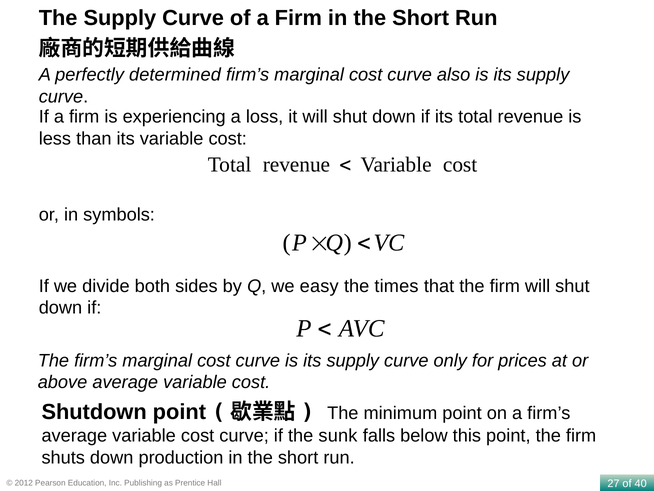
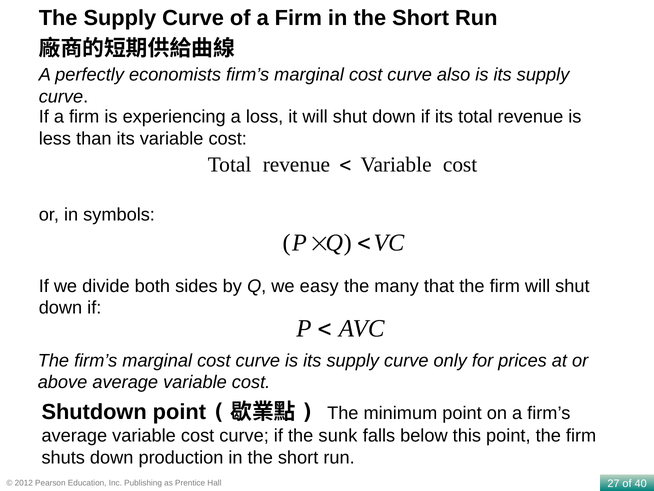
determined: determined -> economists
times: times -> many
